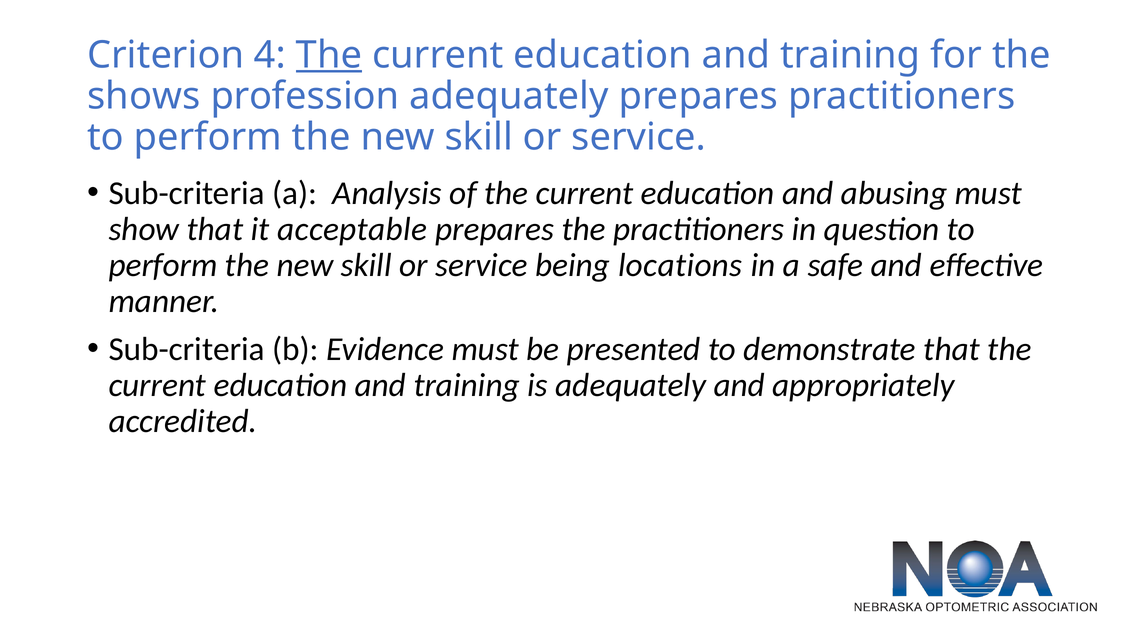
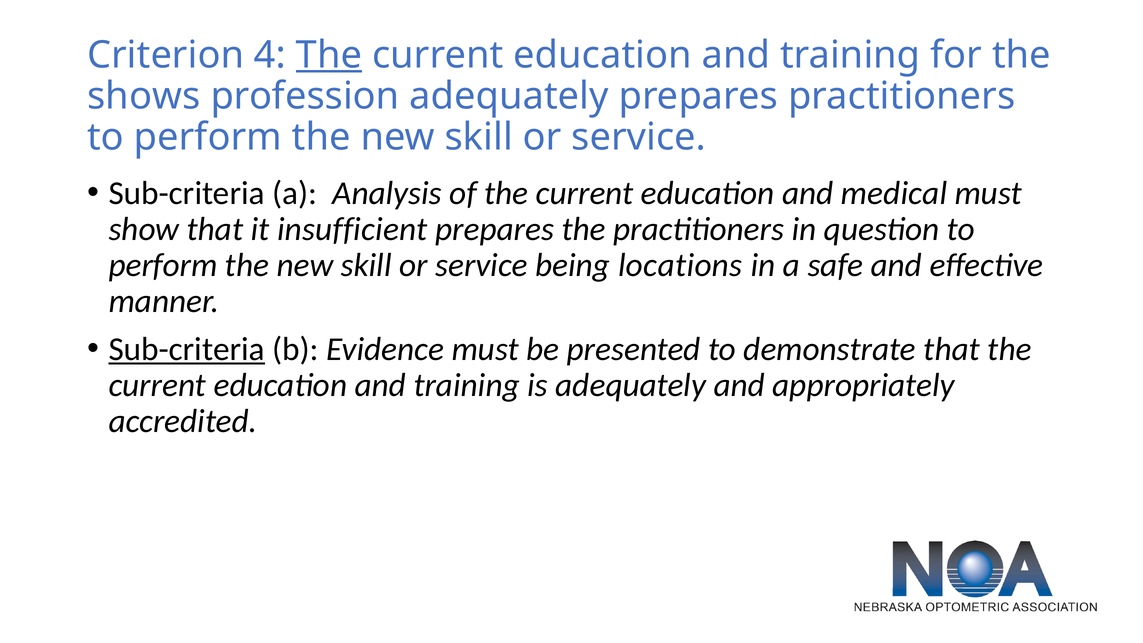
abusing: abusing -> medical
acceptable: acceptable -> insufficient
Sub-criteria at (187, 349) underline: none -> present
